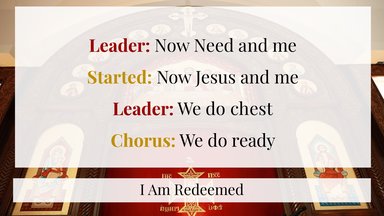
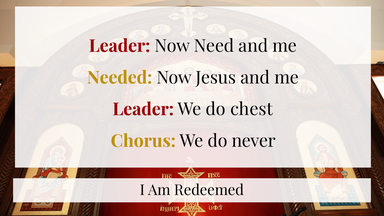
Started: Started -> Needed
ready: ready -> never
